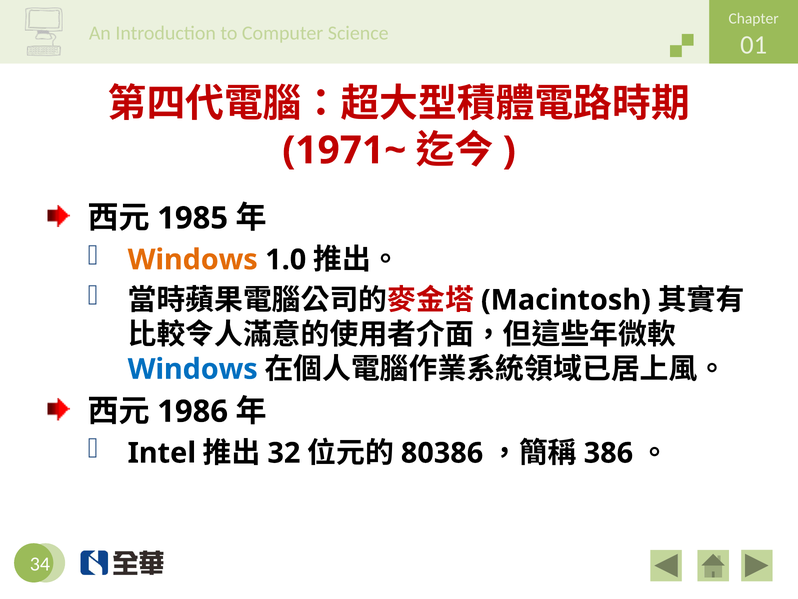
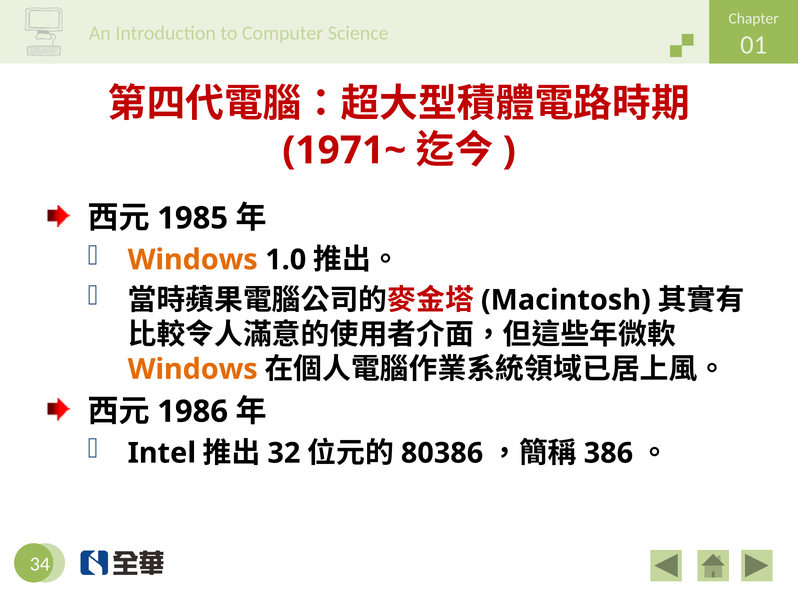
Windows at (193, 369) colour: blue -> orange
